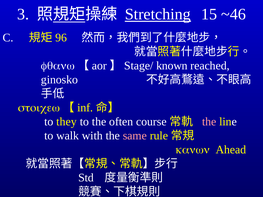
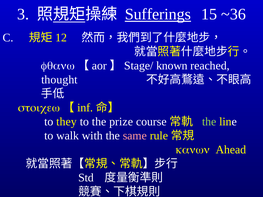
Stretching: Stretching -> Sufferings
~46: ~46 -> ~36
96: 96 -> 12
ginosko: ginosko -> thought
often: often -> prize
the at (209, 122) colour: pink -> light green
